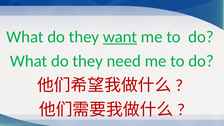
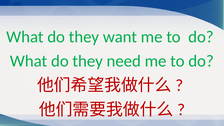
want underline: present -> none
